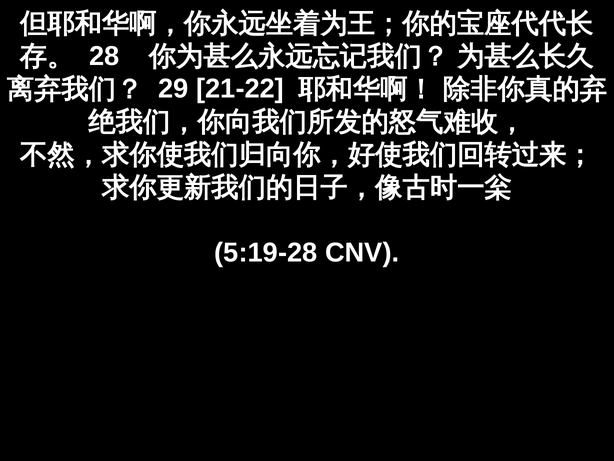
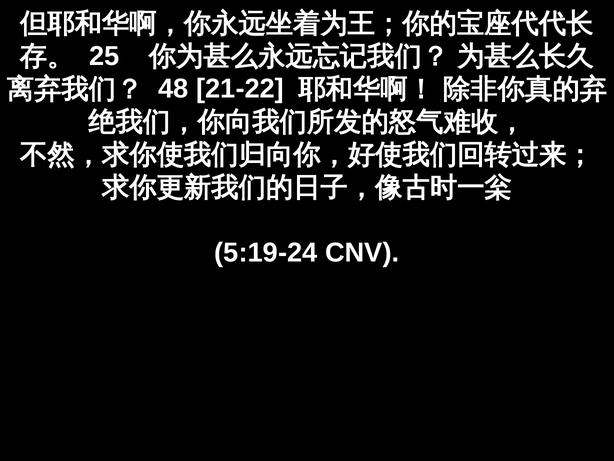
28: 28 -> 25
29: 29 -> 48
5:19-28: 5:19-28 -> 5:19-24
